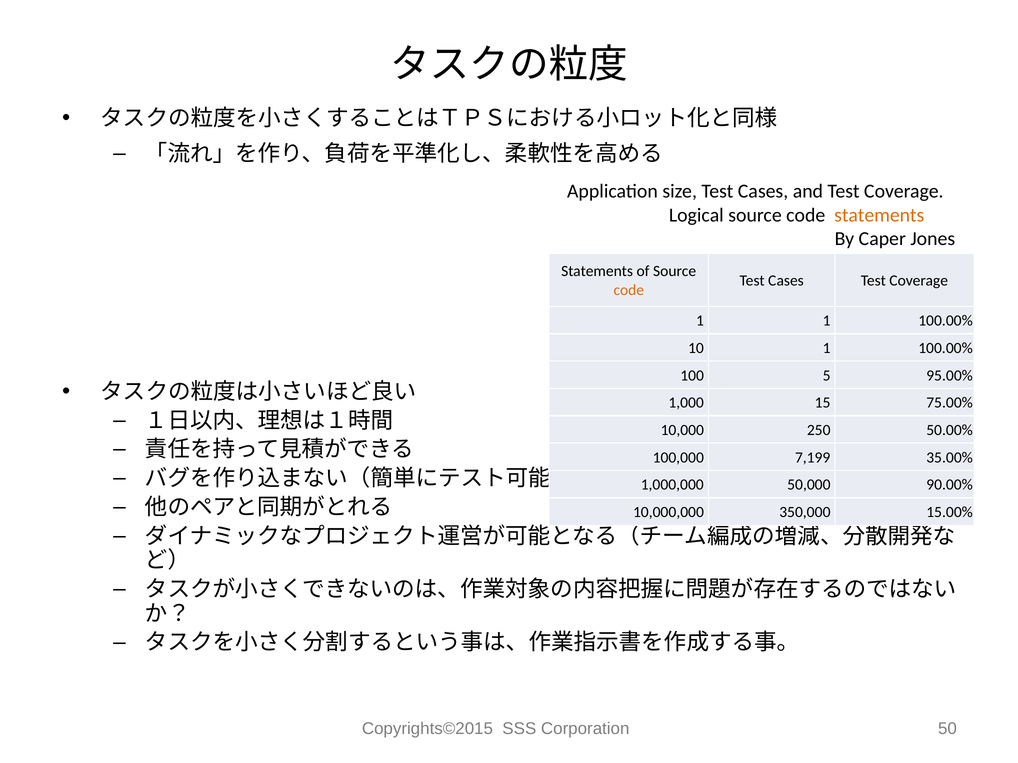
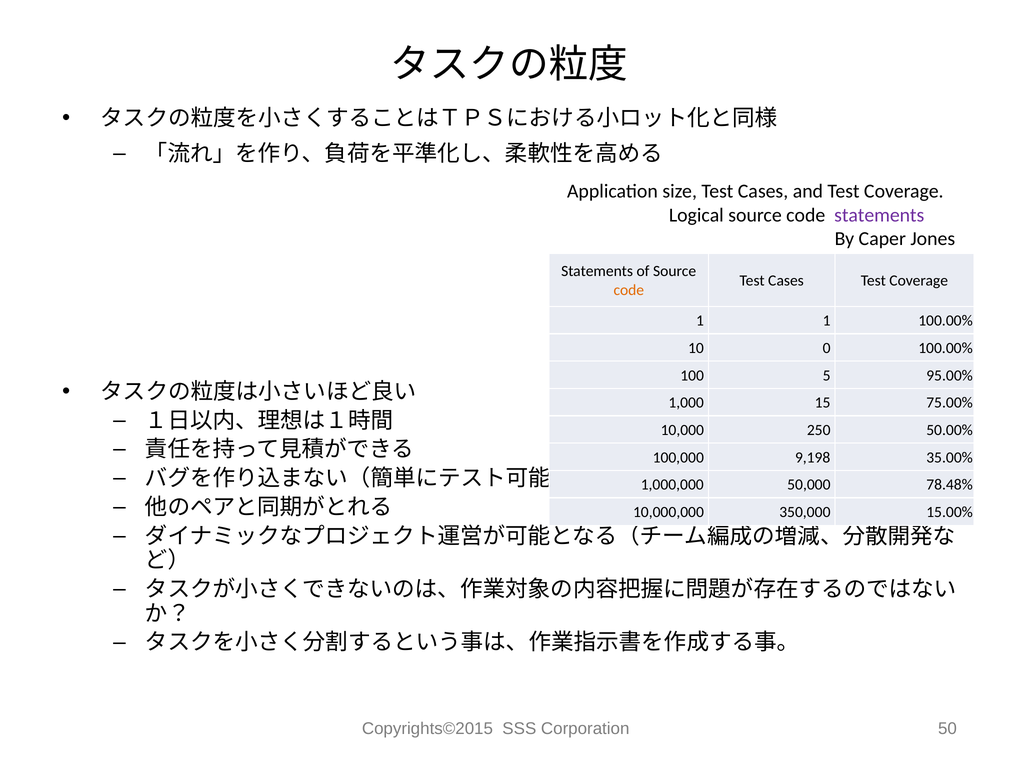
statements at (879, 215) colour: orange -> purple
10 1: 1 -> 0
7,199: 7,199 -> 9,198
90.00%: 90.00% -> 78.48%
